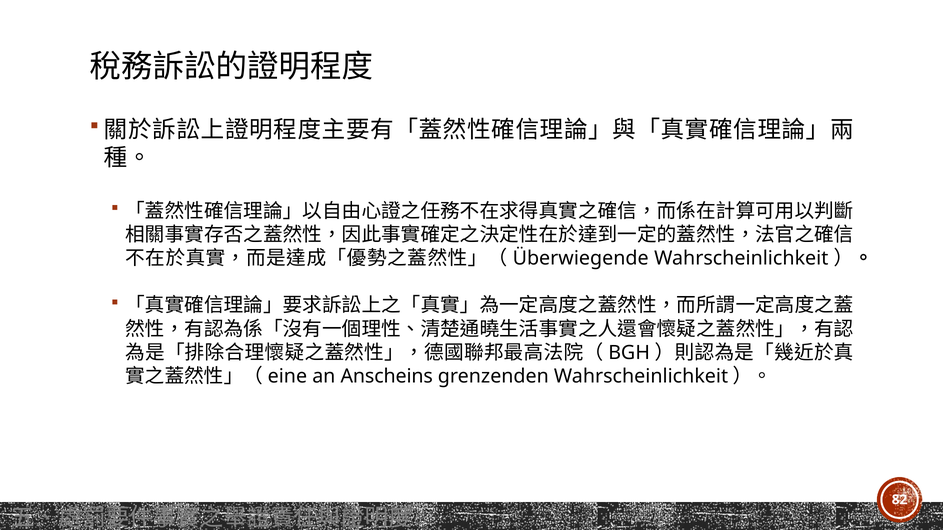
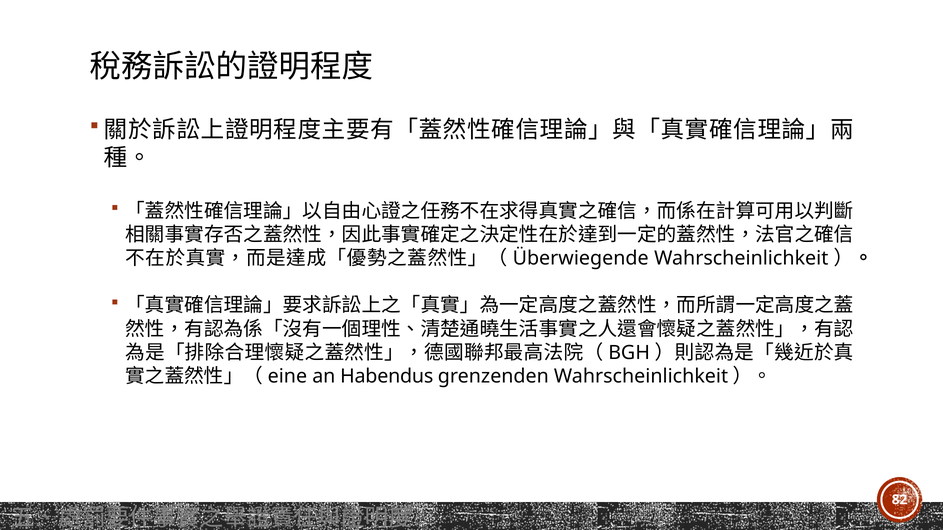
Anscheins: Anscheins -> Habendus
